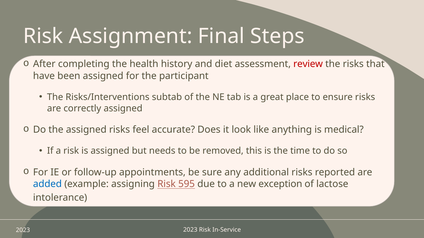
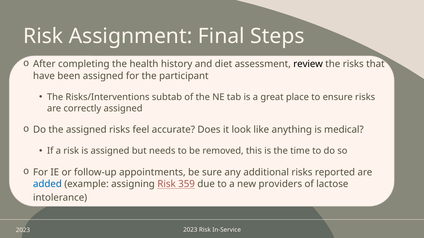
review colour: red -> black
595: 595 -> 359
exception: exception -> providers
